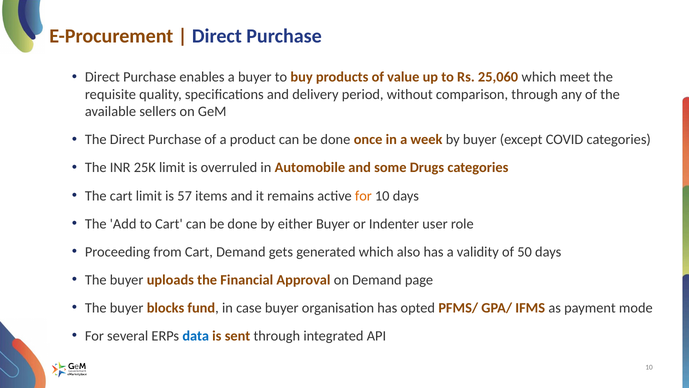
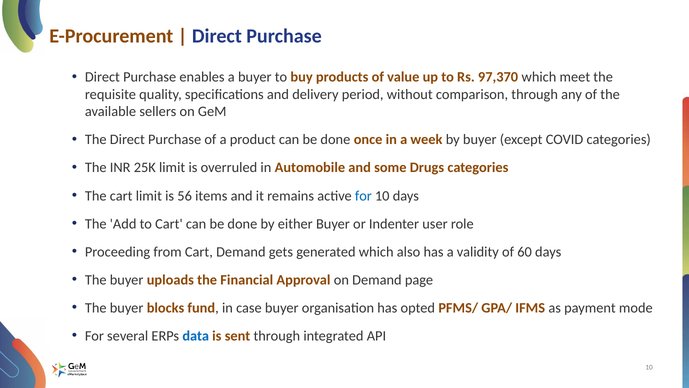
25,060: 25,060 -> 97,370
57: 57 -> 56
for at (363, 196) colour: orange -> blue
50: 50 -> 60
